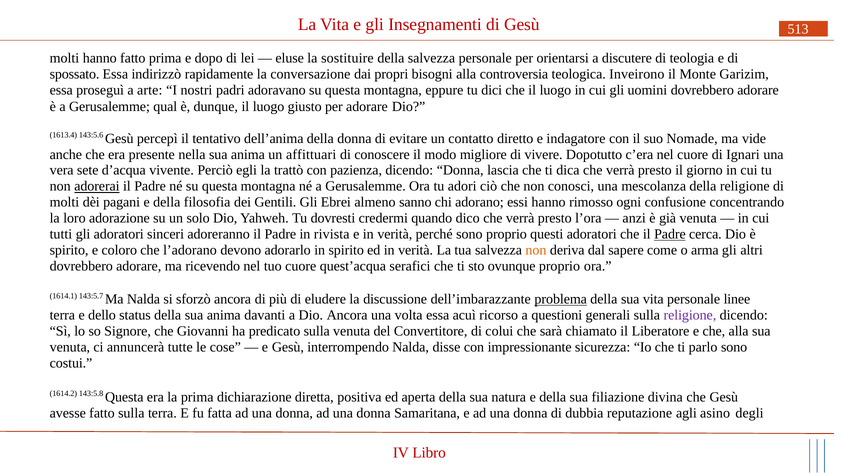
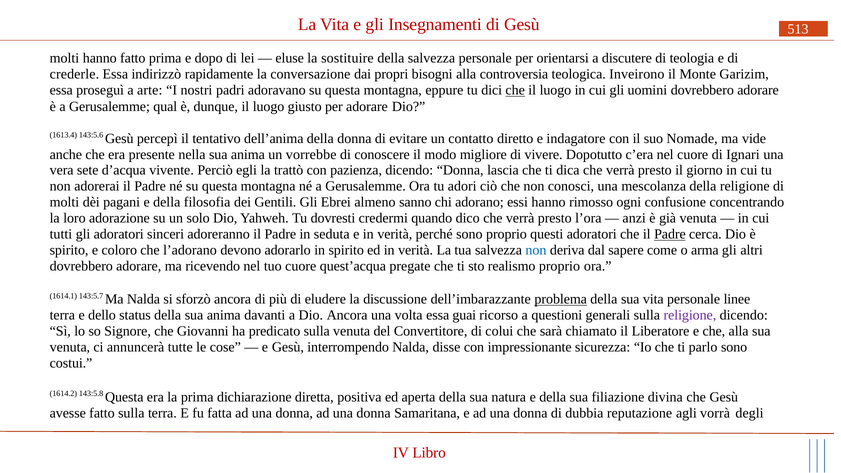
spossato: spossato -> crederle
che at (515, 90) underline: none -> present
affittuari: affittuari -> vorrebbe
adorerai underline: present -> none
rivista: rivista -> seduta
non at (536, 251) colour: orange -> blue
serafici: serafici -> pregate
ovunque: ovunque -> realismo
acuì: acuì -> guai
asino: asino -> vorrà
